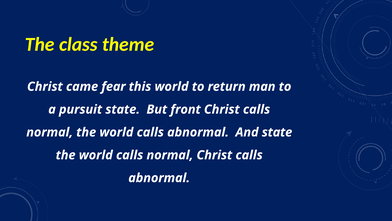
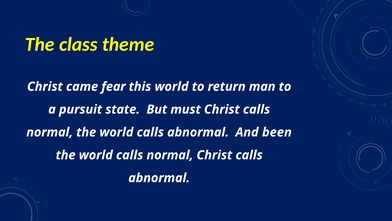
front: front -> must
And state: state -> been
